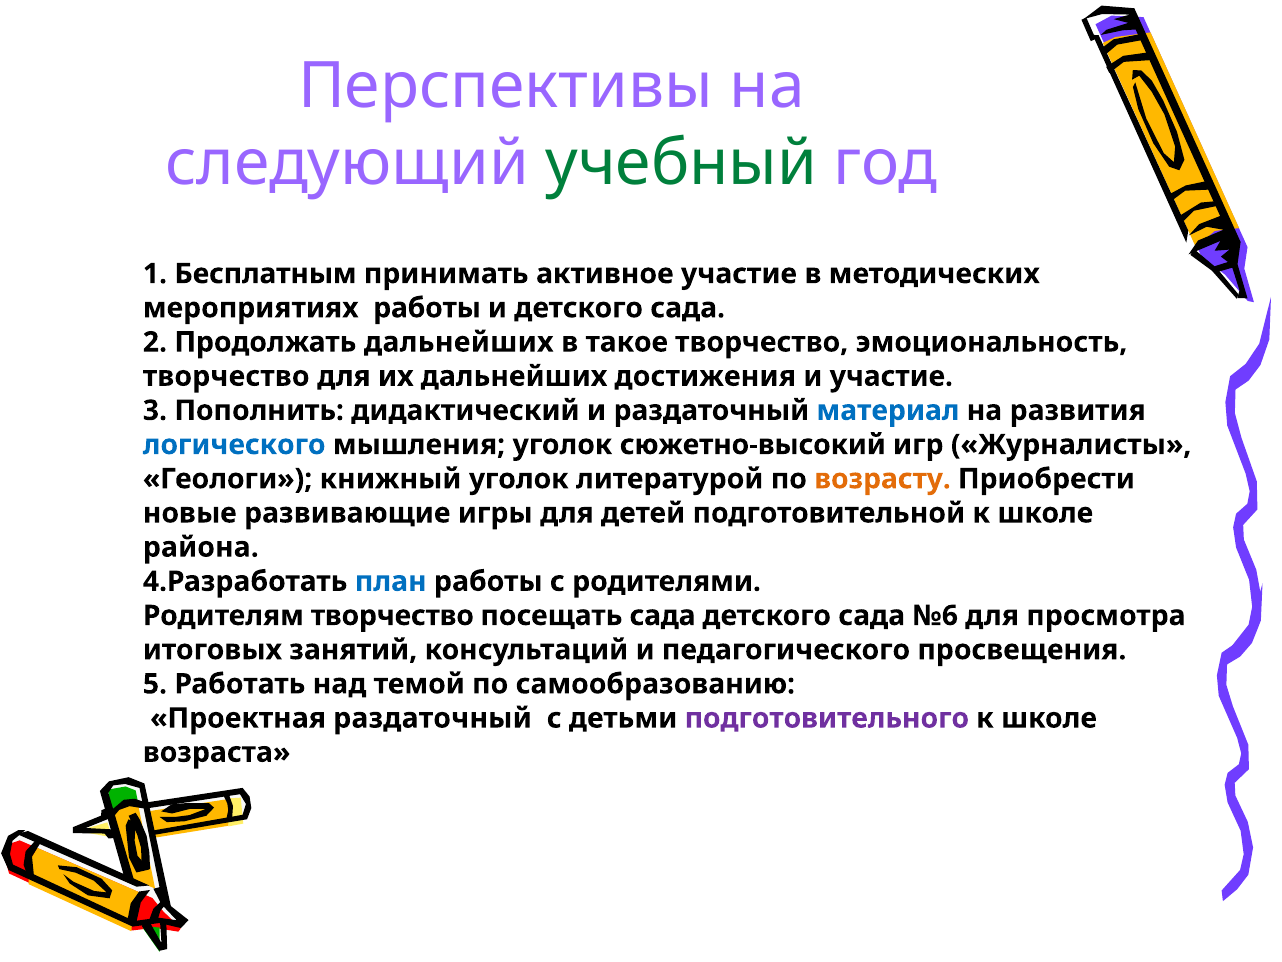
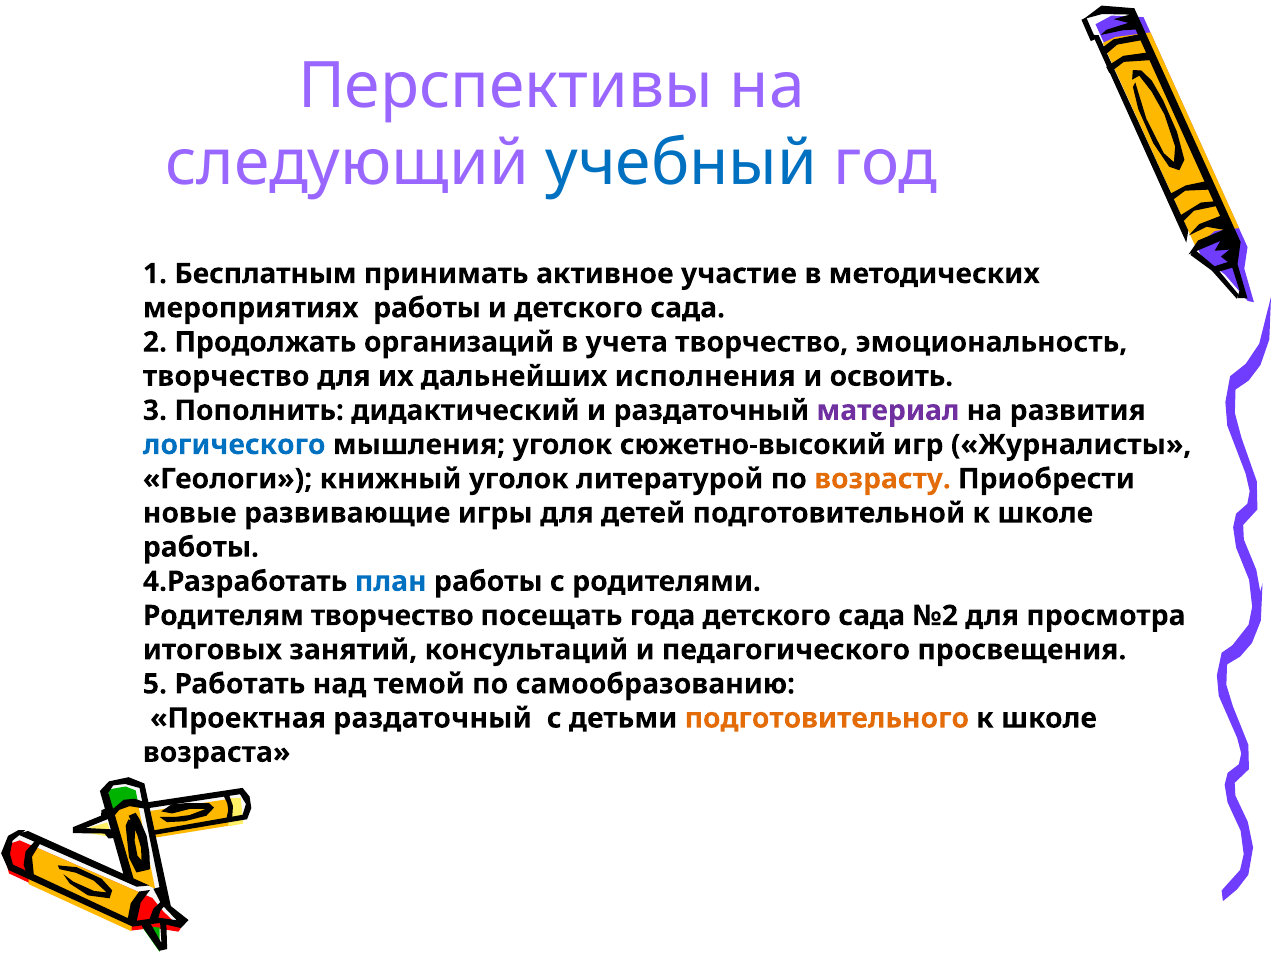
учебный colour: green -> blue
Продолжать дальнейших: дальнейших -> организаций
такое: такое -> учета
достижения: достижения -> исполнения
и участие: участие -> освоить
материал colour: blue -> purple
района at (201, 547): района -> работы
посещать сада: сада -> года
№6: №6 -> №2
подготовительного colour: purple -> orange
